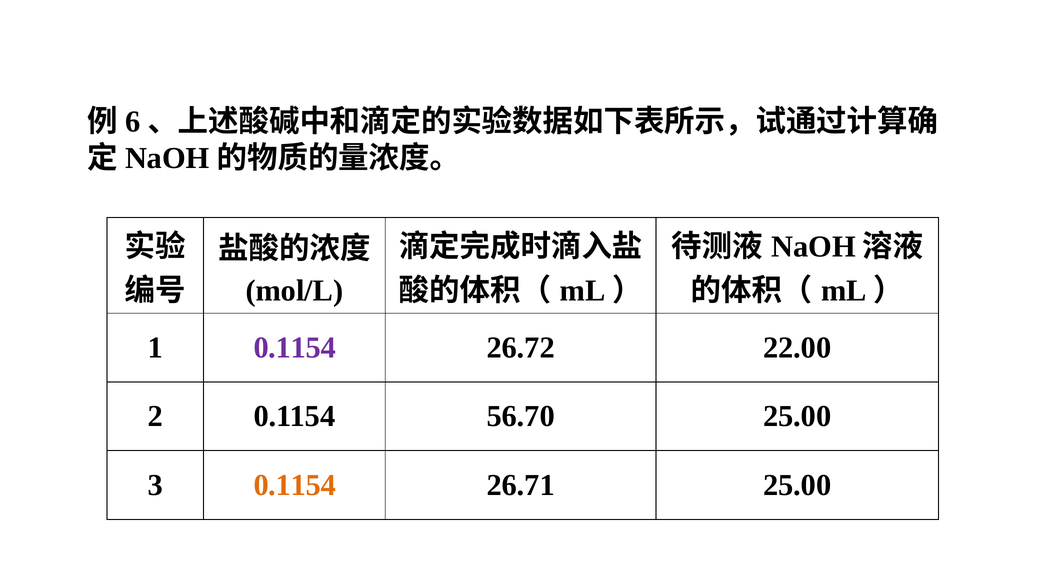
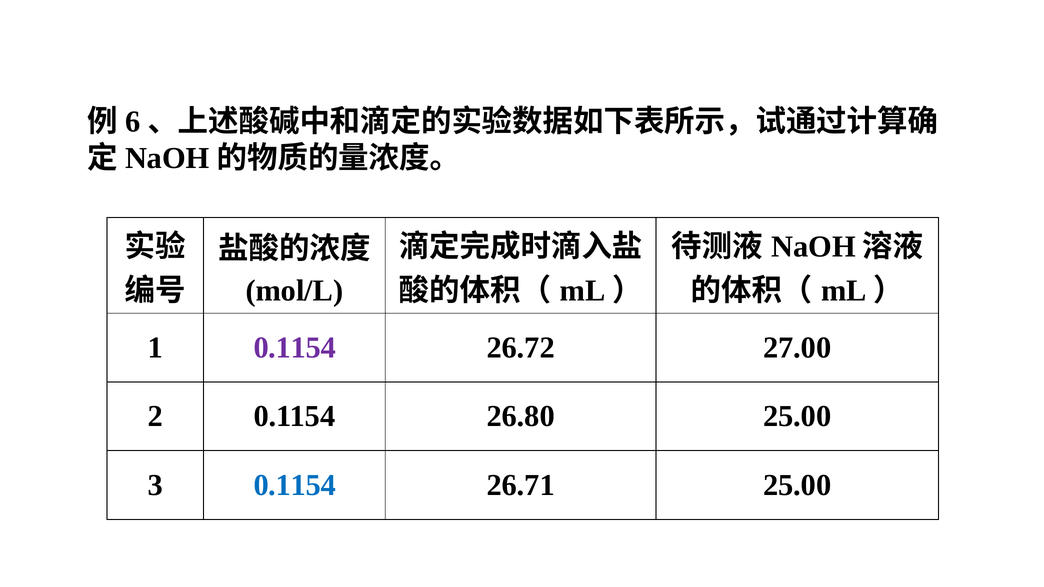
22.00: 22.00 -> 27.00
56.70: 56.70 -> 26.80
0.1154 at (295, 485) colour: orange -> blue
